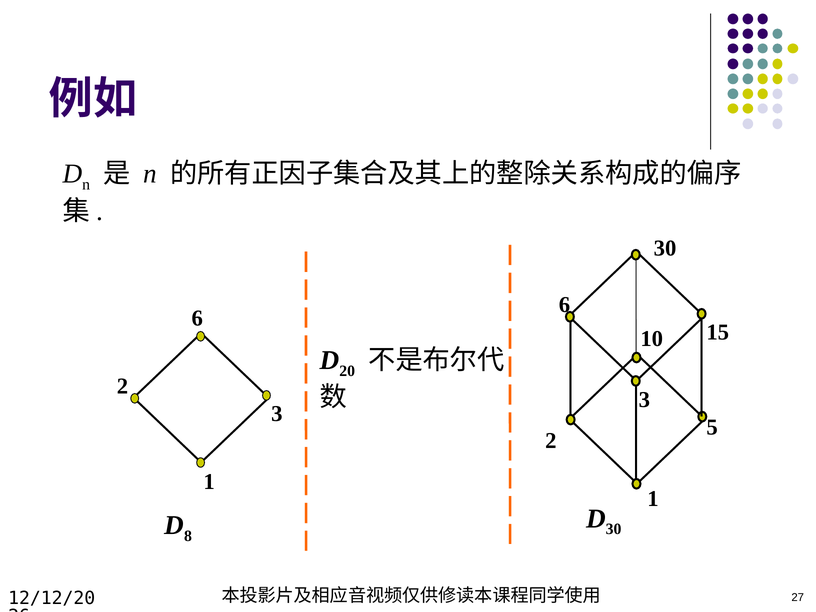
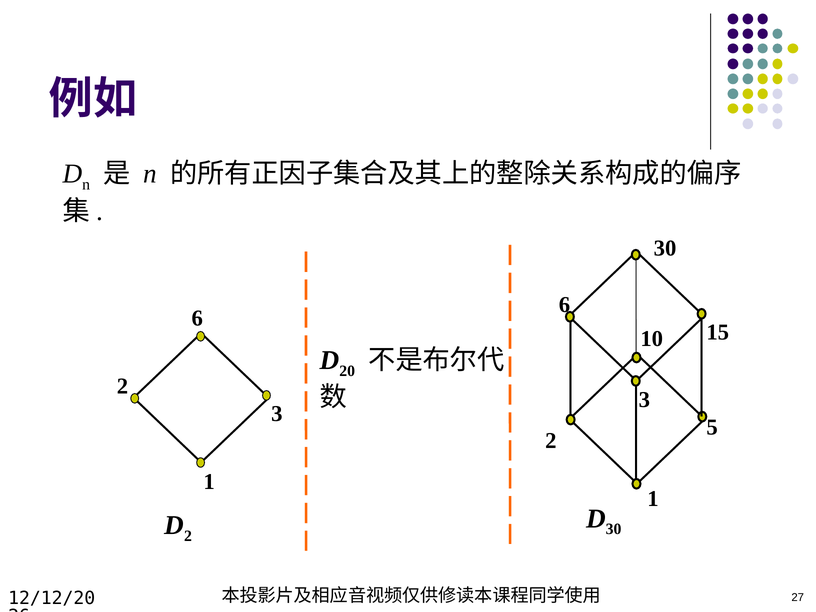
8 at (188, 536): 8 -> 2
